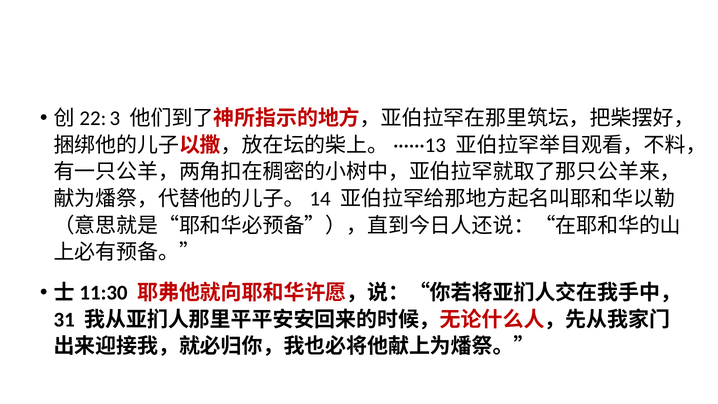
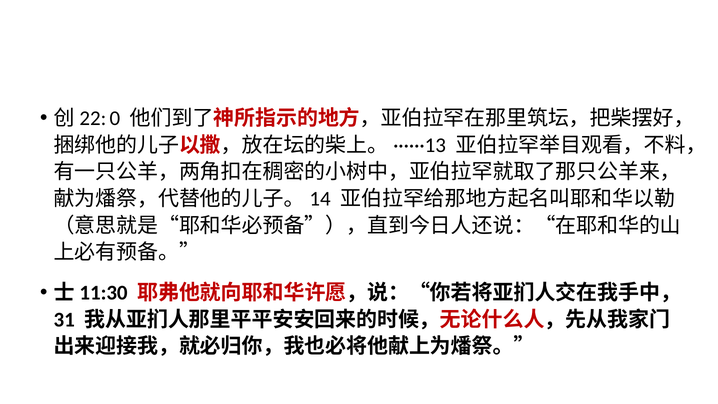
3: 3 -> 0
